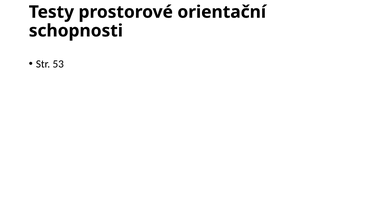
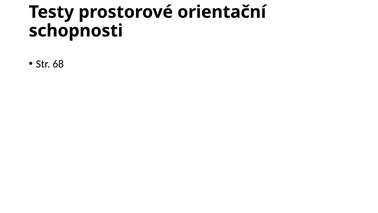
53: 53 -> 68
